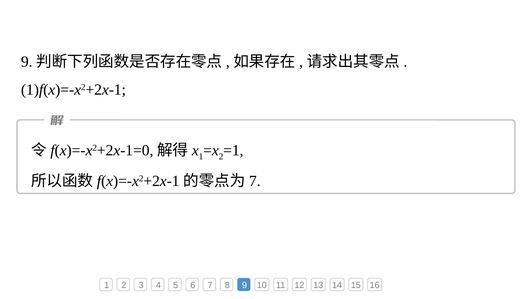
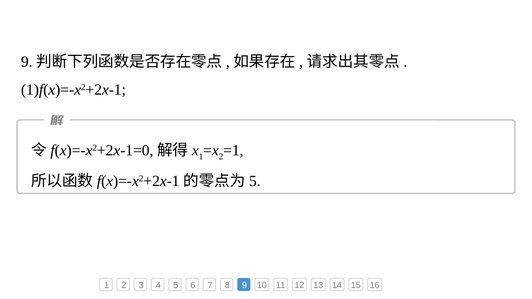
7 at (255, 181): 7 -> 5
